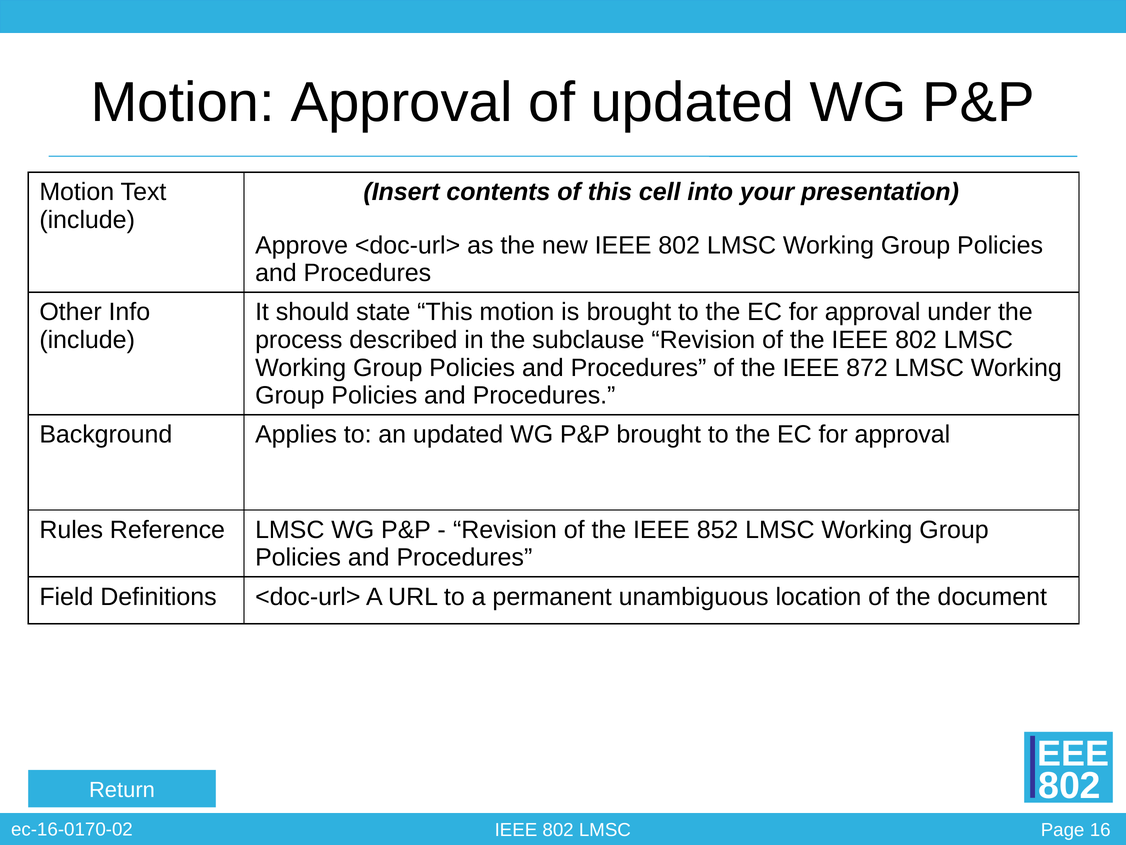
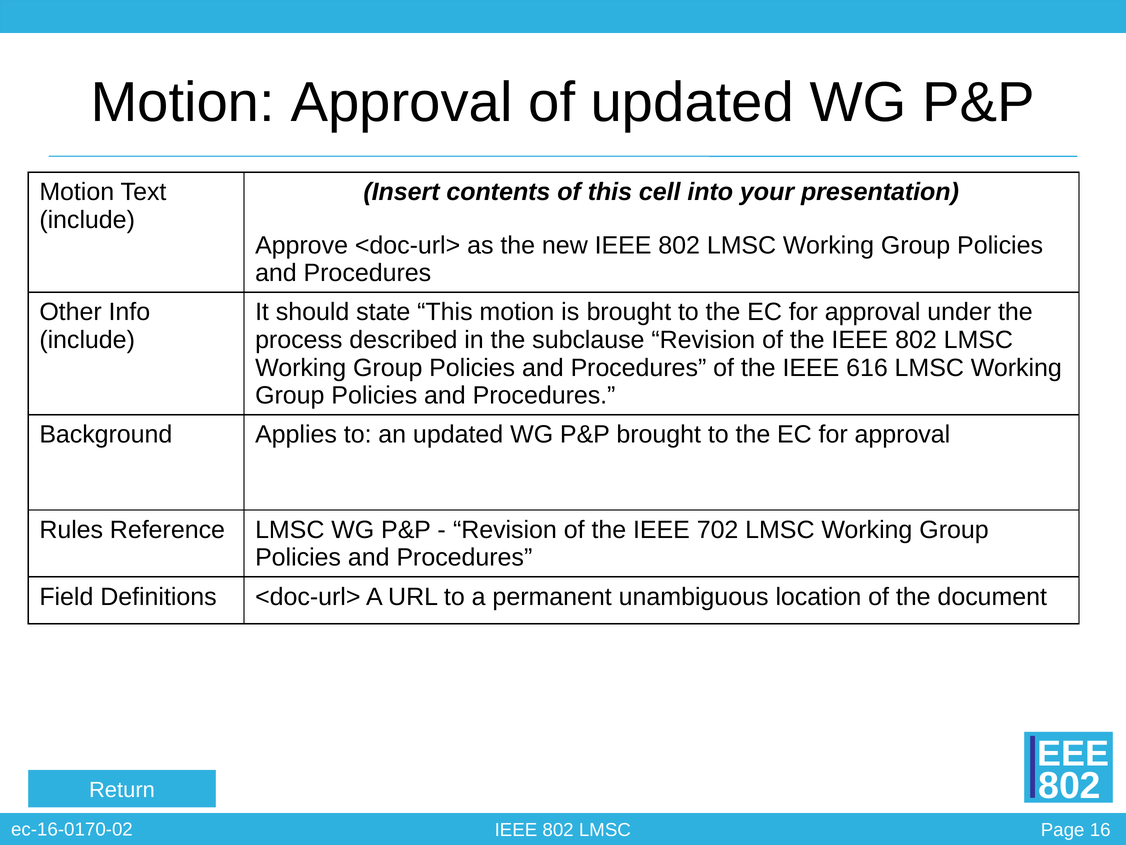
872: 872 -> 616
852: 852 -> 702
